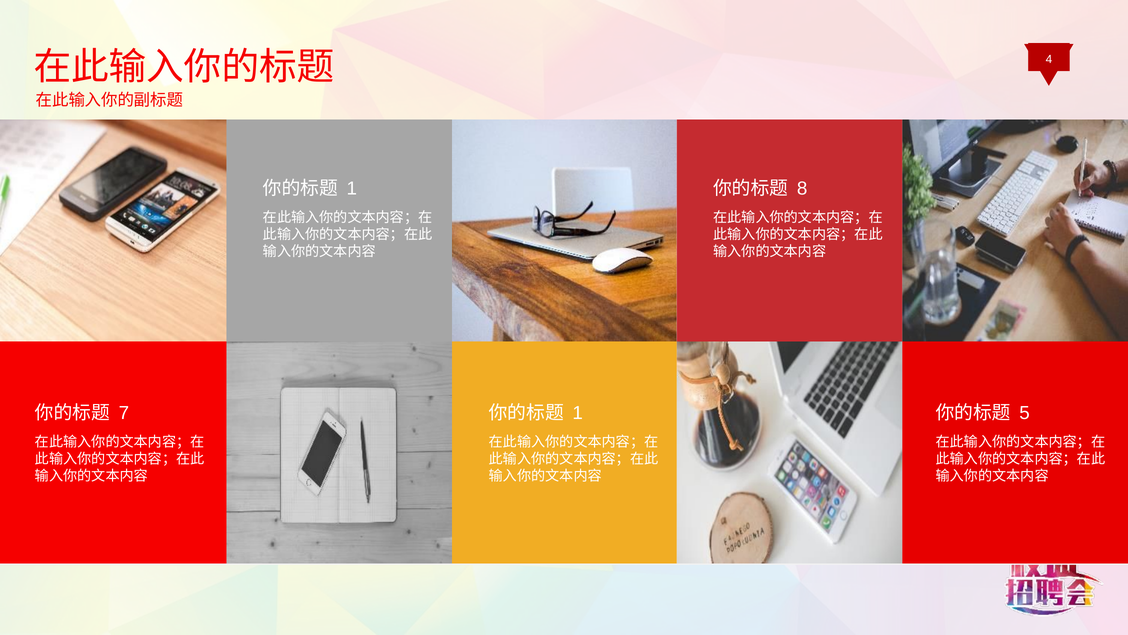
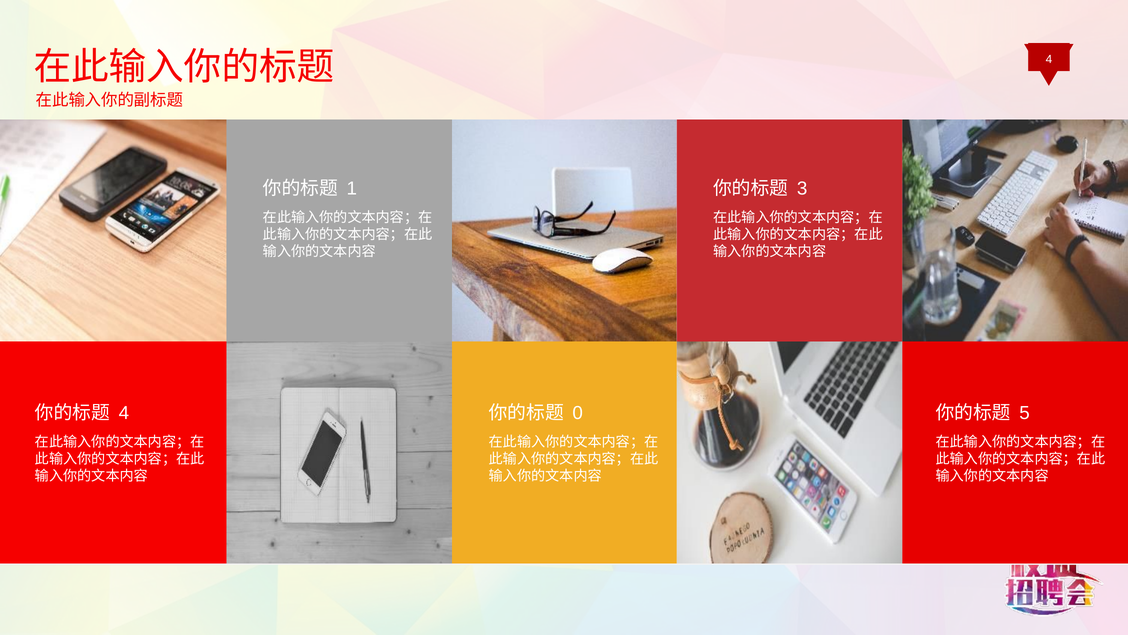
8: 8 -> 3
7 at (124, 412): 7 -> 4
1 at (578, 412): 1 -> 0
